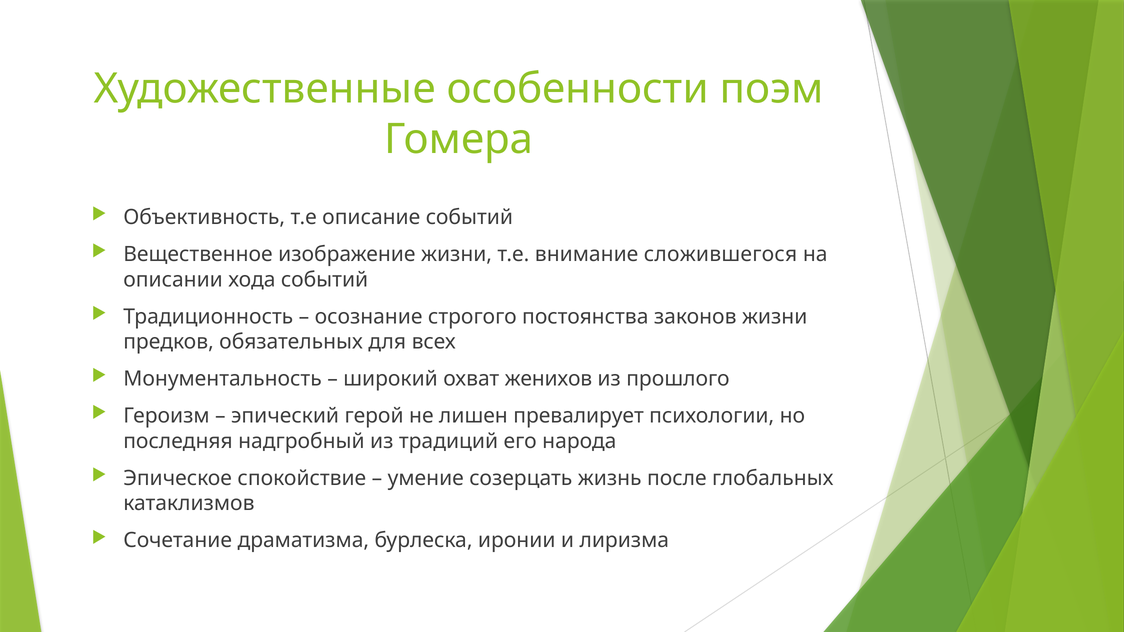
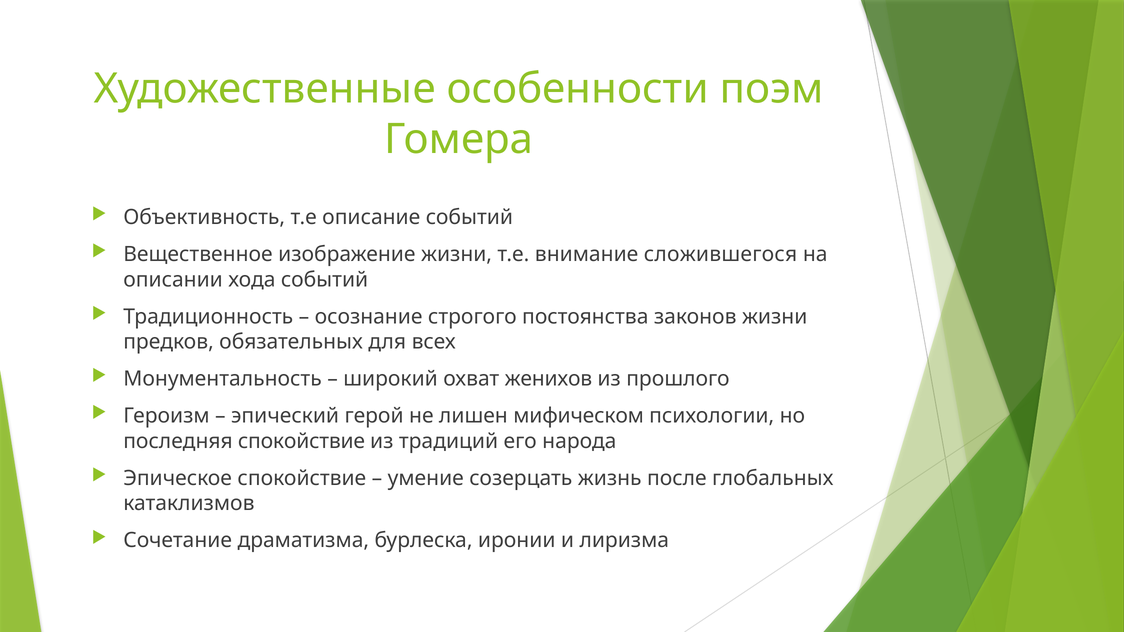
превалирует: превалирует -> мифическом
последняя надгробный: надгробный -> спокойствие
